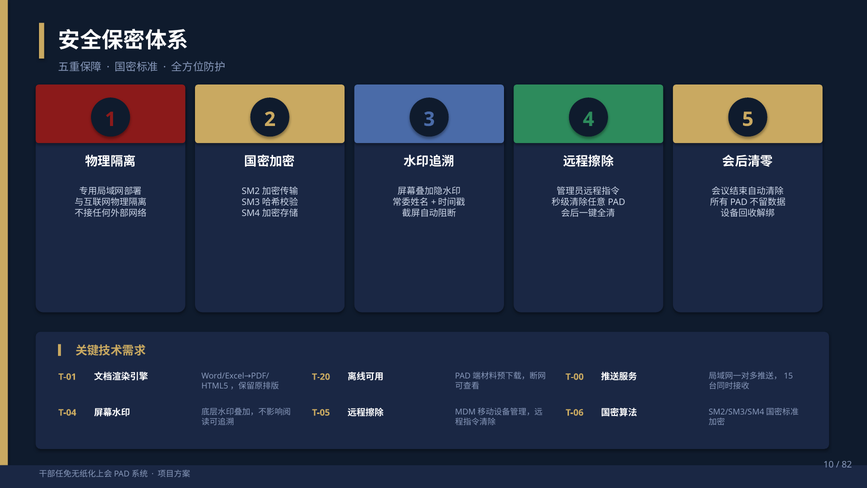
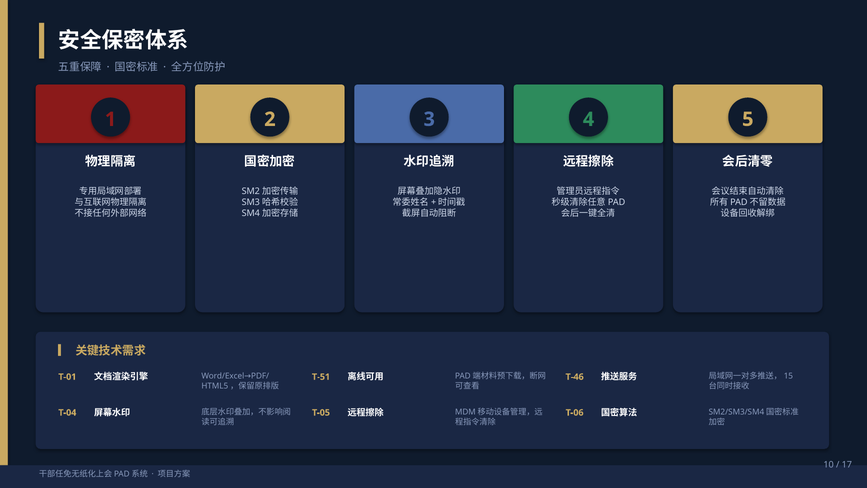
T-20: T-20 -> T-51
T-00: T-00 -> T-46
82: 82 -> 17
